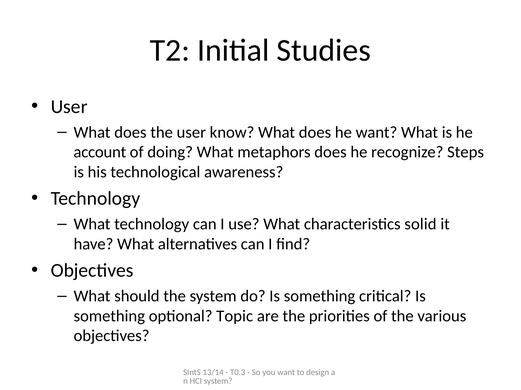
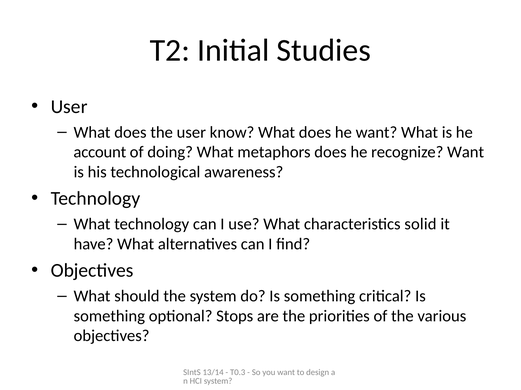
recognize Steps: Steps -> Want
Topic: Topic -> Stops
